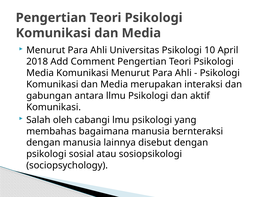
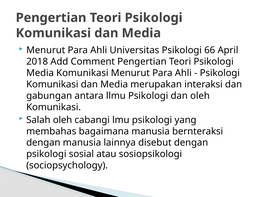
10: 10 -> 66
dan aktif: aktif -> oleh
